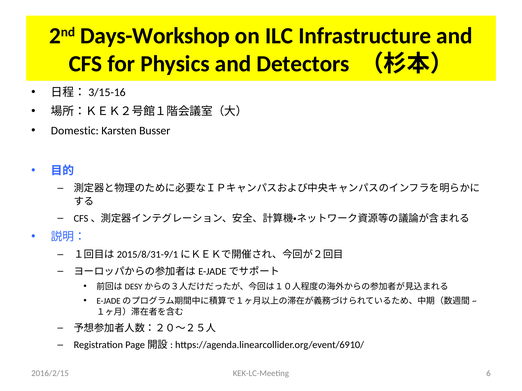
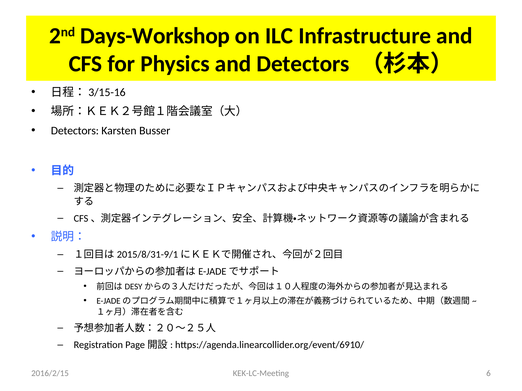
Domestic at (75, 131): Domestic -> Detectors
